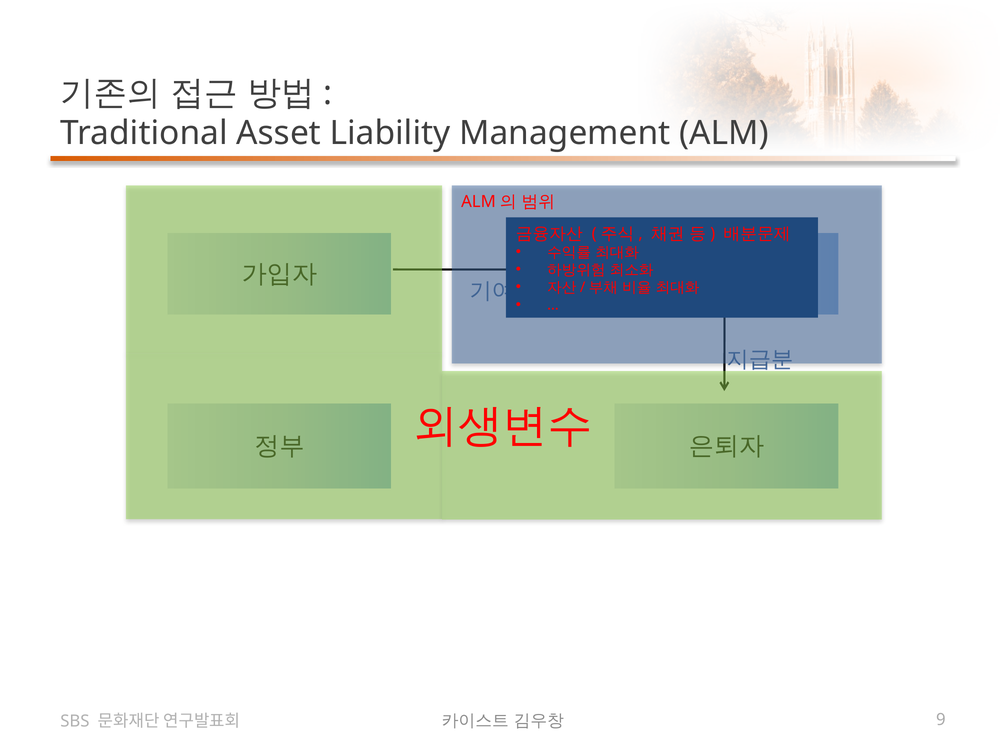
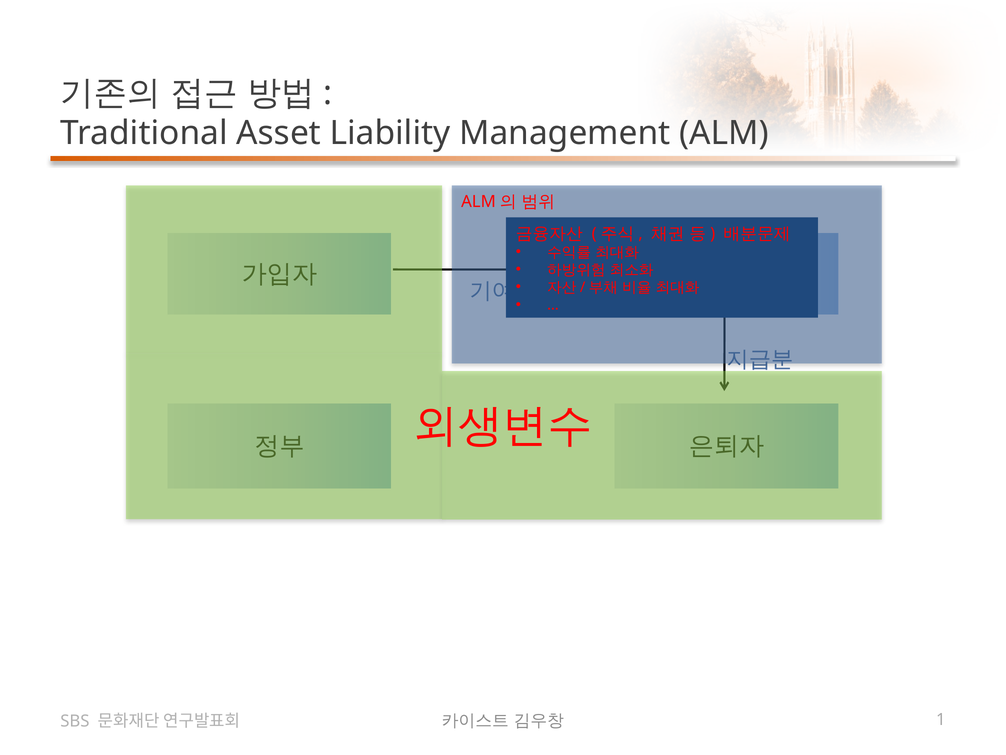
9: 9 -> 1
